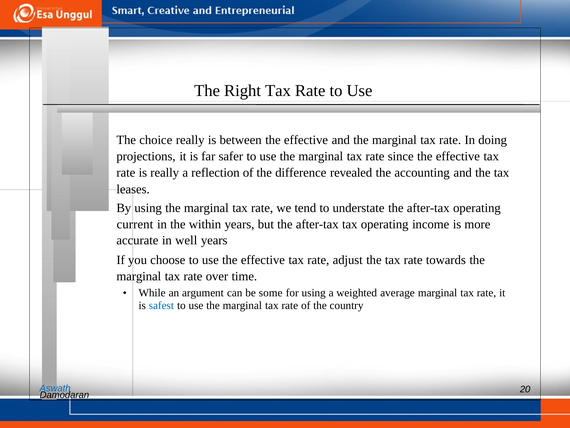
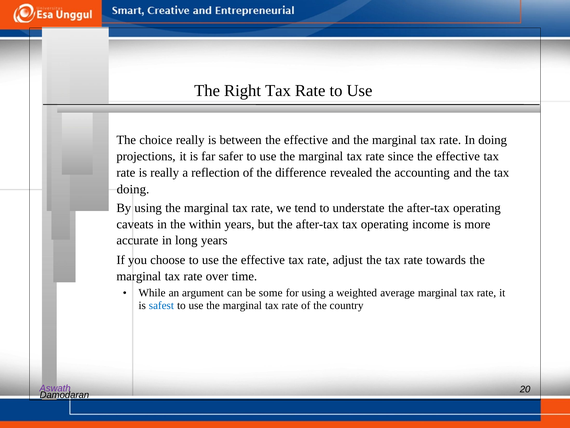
leases at (133, 189): leases -> doing
current: current -> caveats
well: well -> long
Aswath colour: blue -> purple
